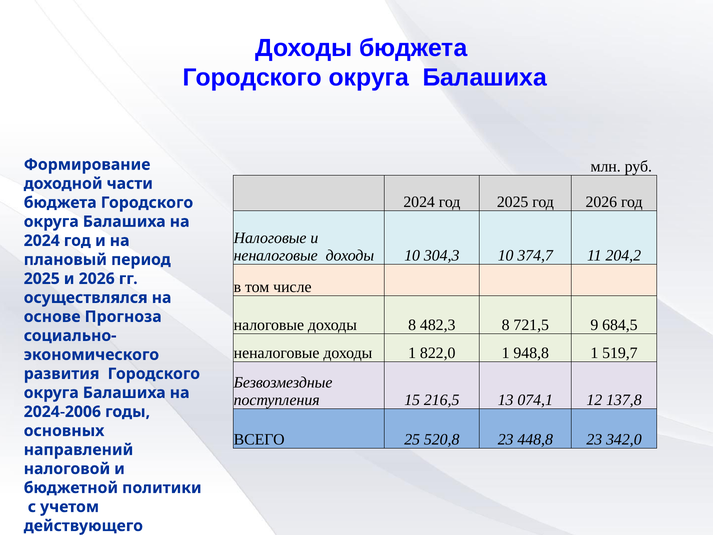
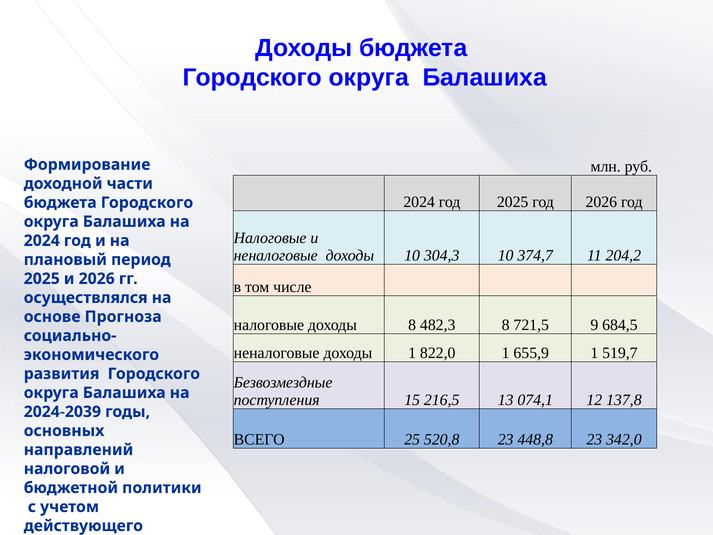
948,8: 948,8 -> 655,9
2024-2006: 2024-2006 -> 2024-2039
